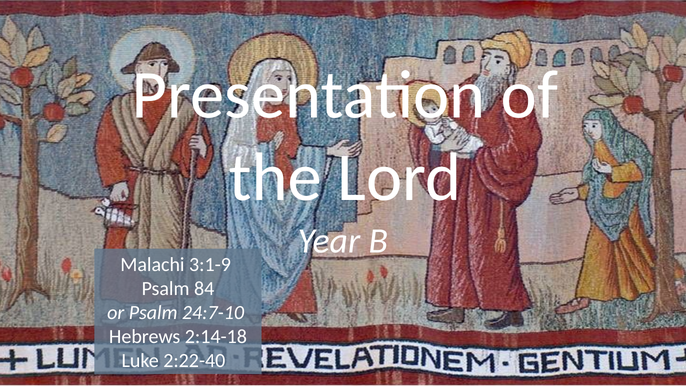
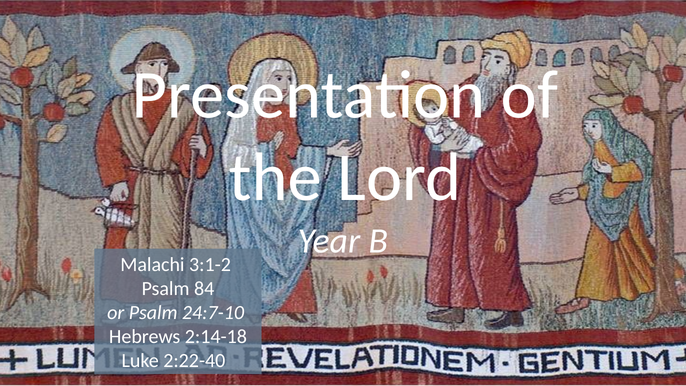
3:1-9: 3:1-9 -> 3:1-2
